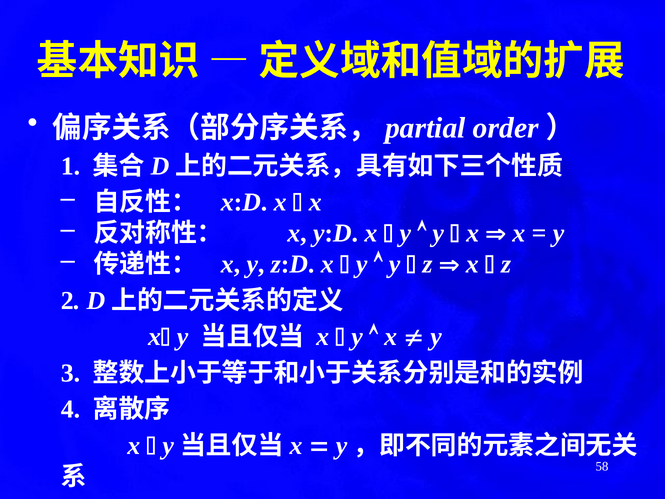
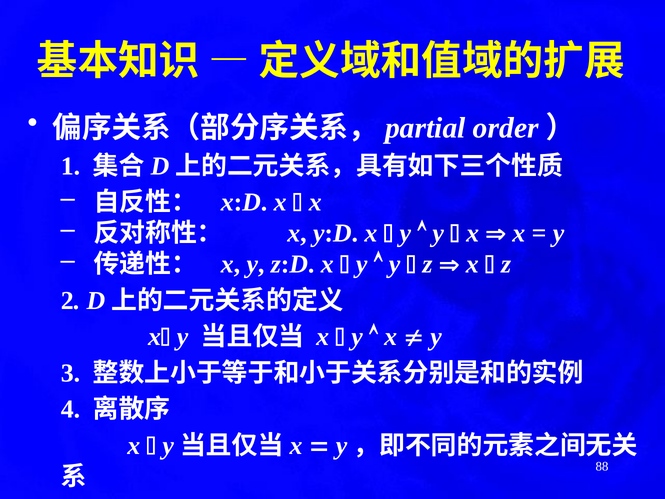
58: 58 -> 88
